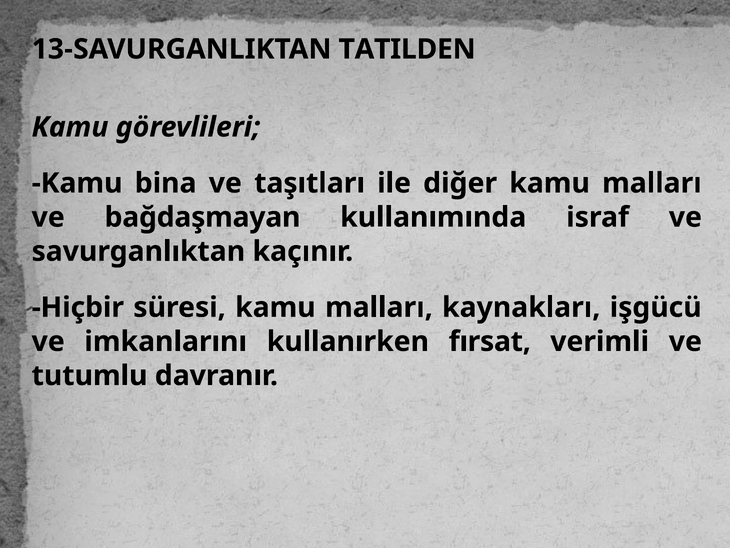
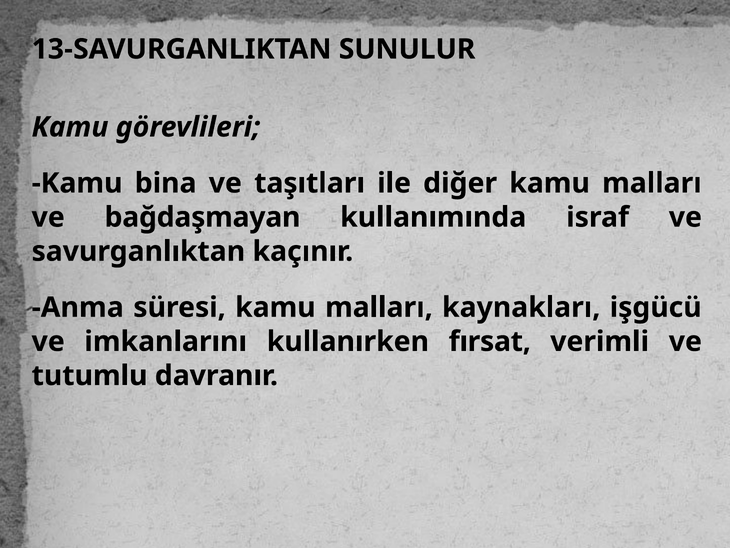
TATILDEN: TATILDEN -> SUNULUR
Hiçbir: Hiçbir -> Anma
